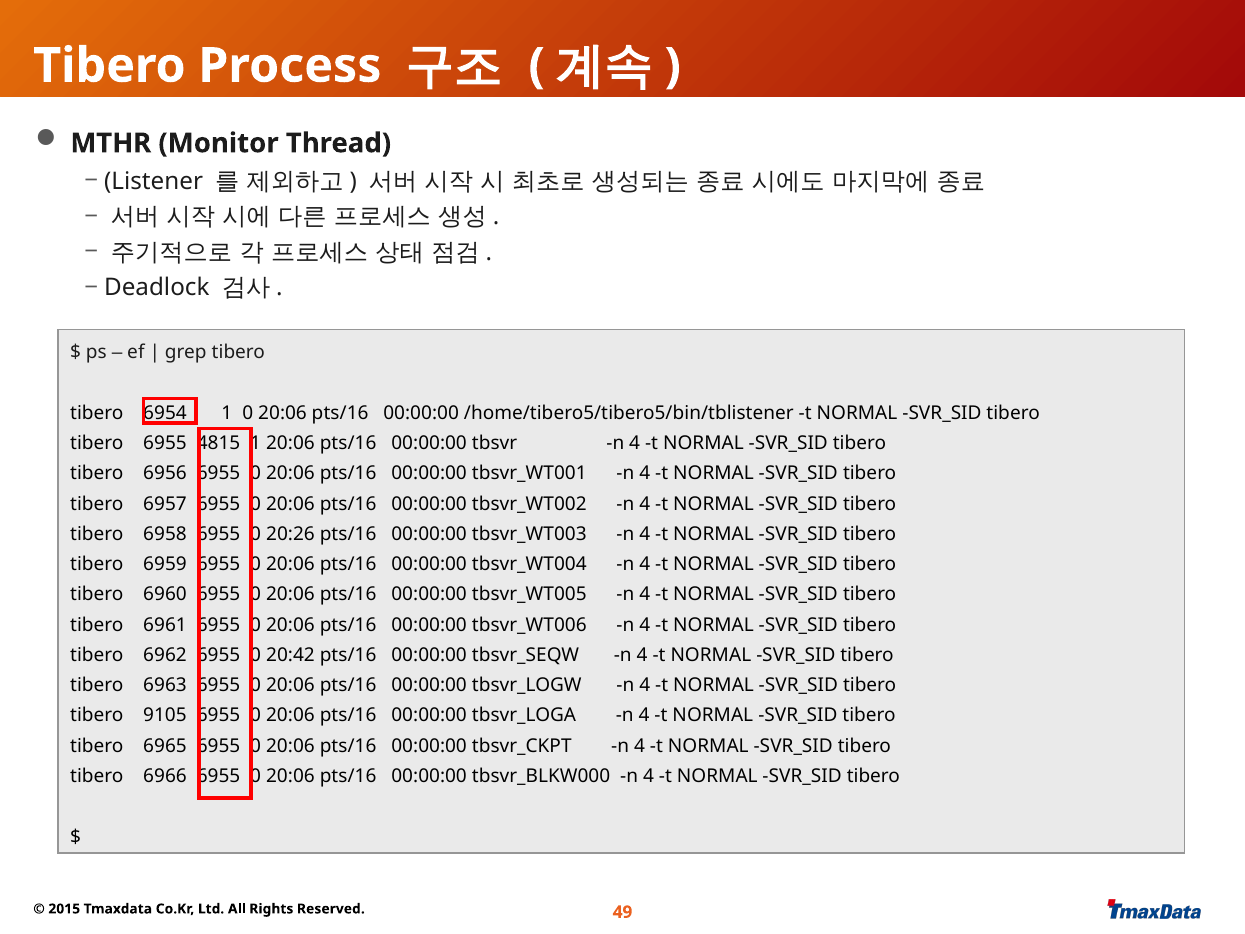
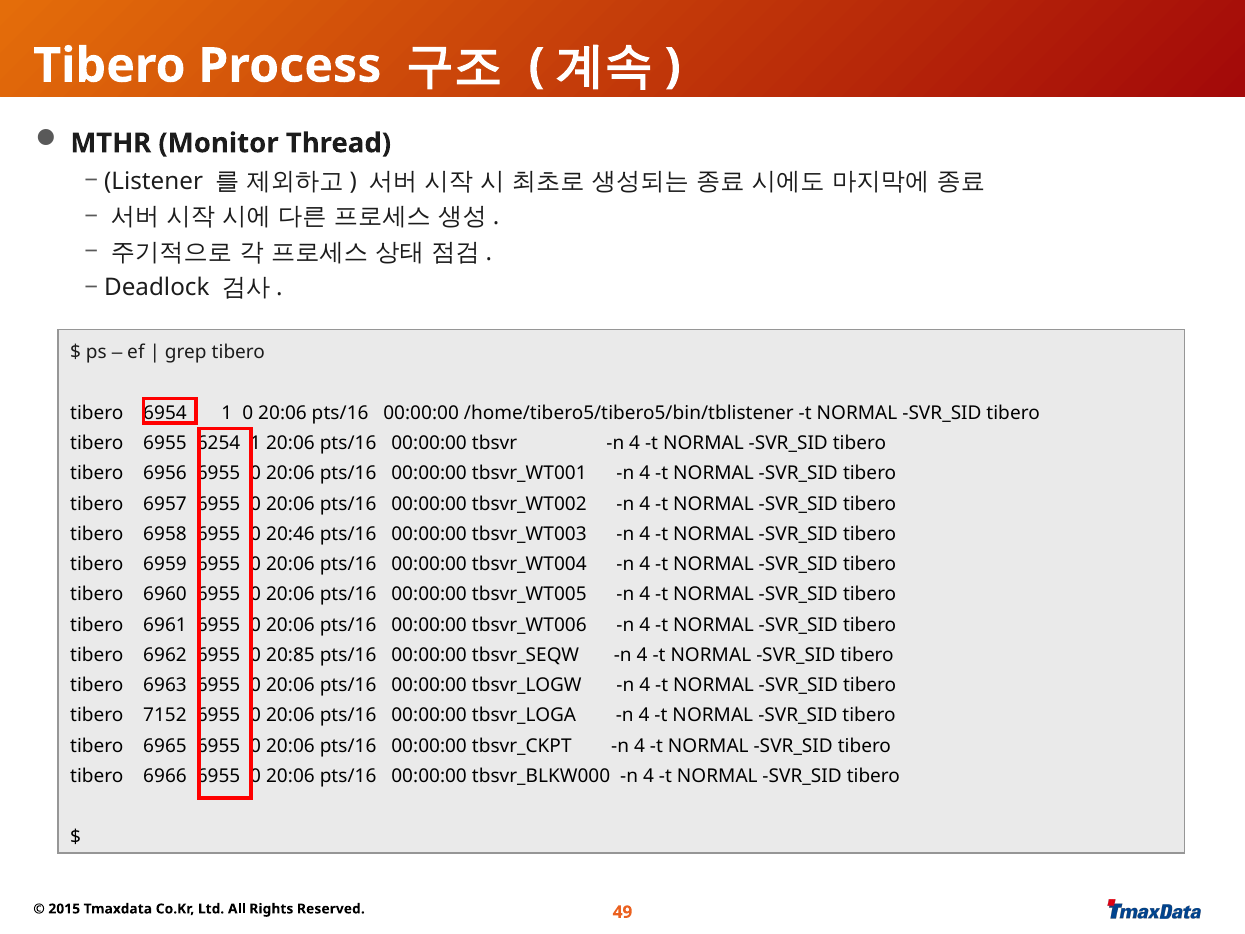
4815: 4815 -> 6254
20:26: 20:26 -> 20:46
20:42: 20:42 -> 20:85
9105: 9105 -> 7152
